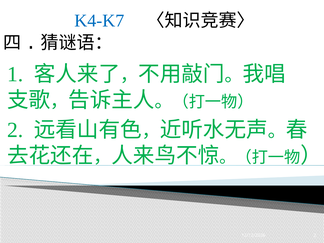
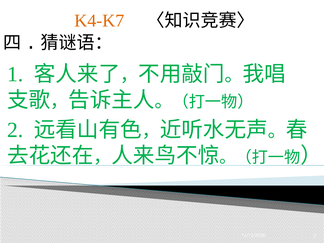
K4-K7 colour: blue -> orange
